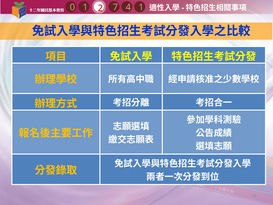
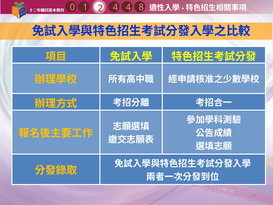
4 1: 1 -> 8
2 7: 7 -> 4
